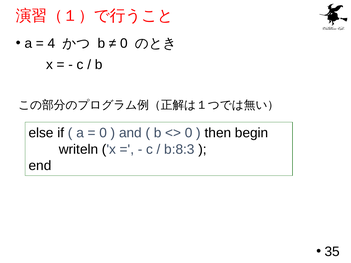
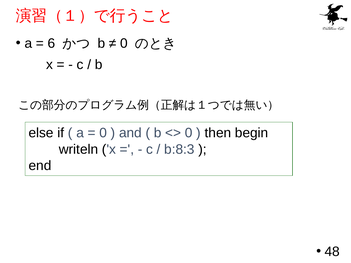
4: 4 -> 6
35: 35 -> 48
